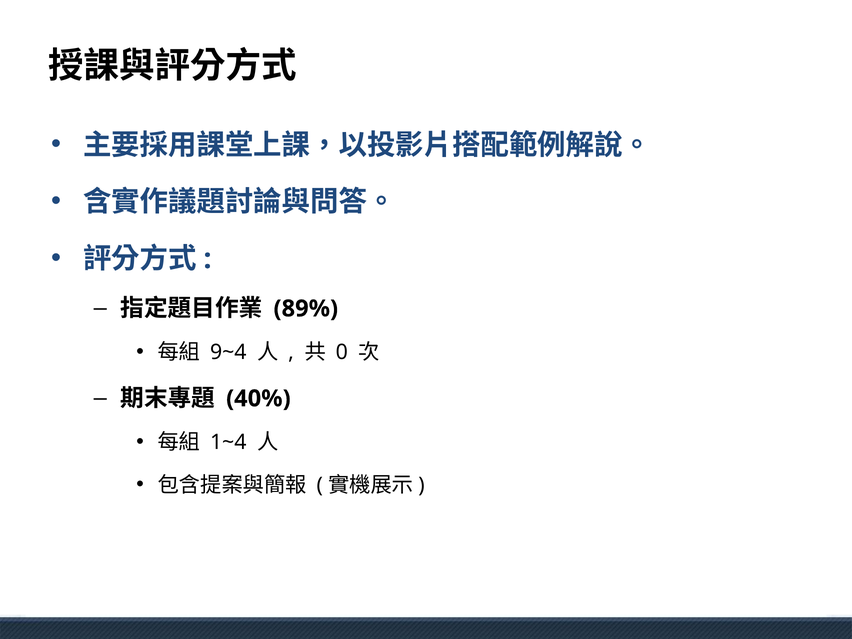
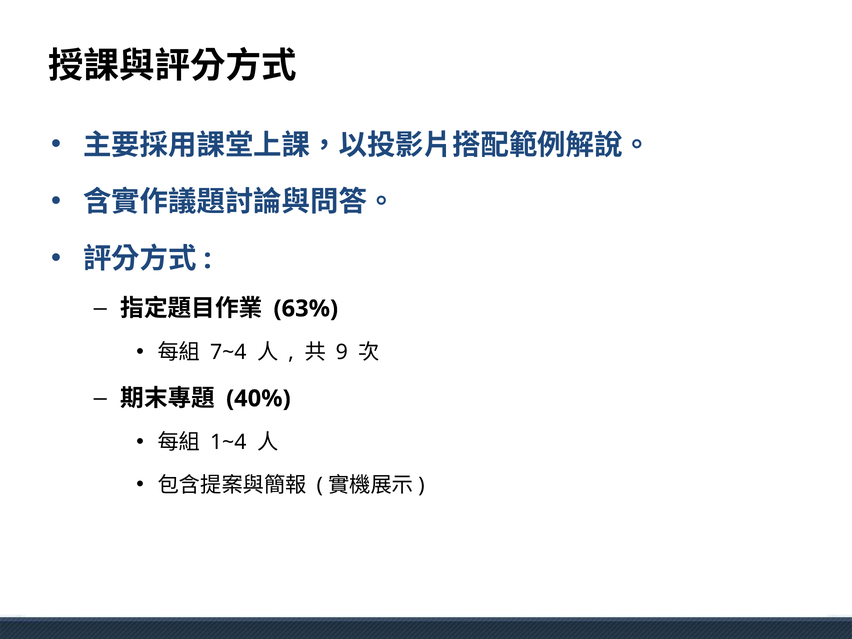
89%: 89% -> 63%
9~4: 9~4 -> 7~4
0: 0 -> 9
